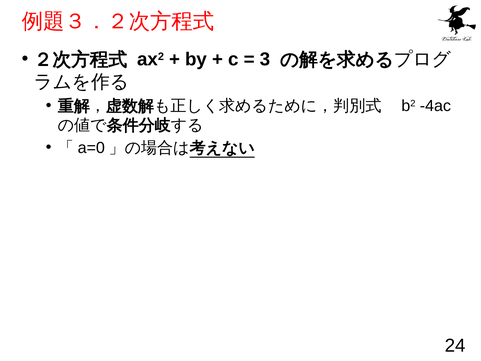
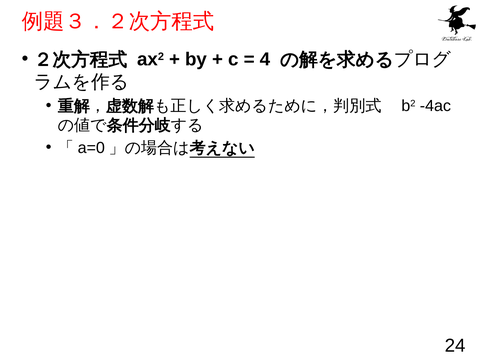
3: 3 -> 4
